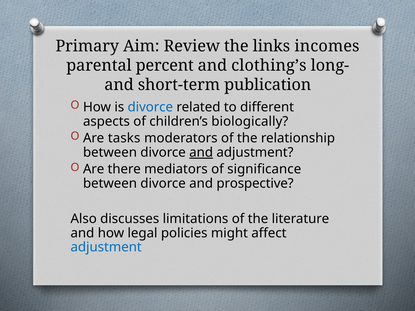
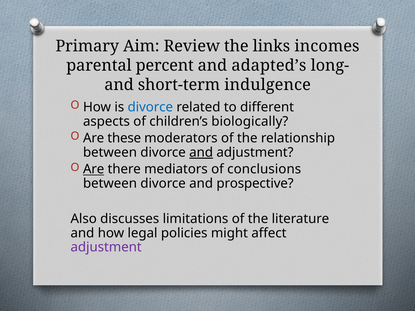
clothing’s: clothing’s -> adapted’s
publication: publication -> indulgence
tasks: tasks -> these
Are at (94, 169) underline: none -> present
significance: significance -> conclusions
adjustment at (106, 247) colour: blue -> purple
